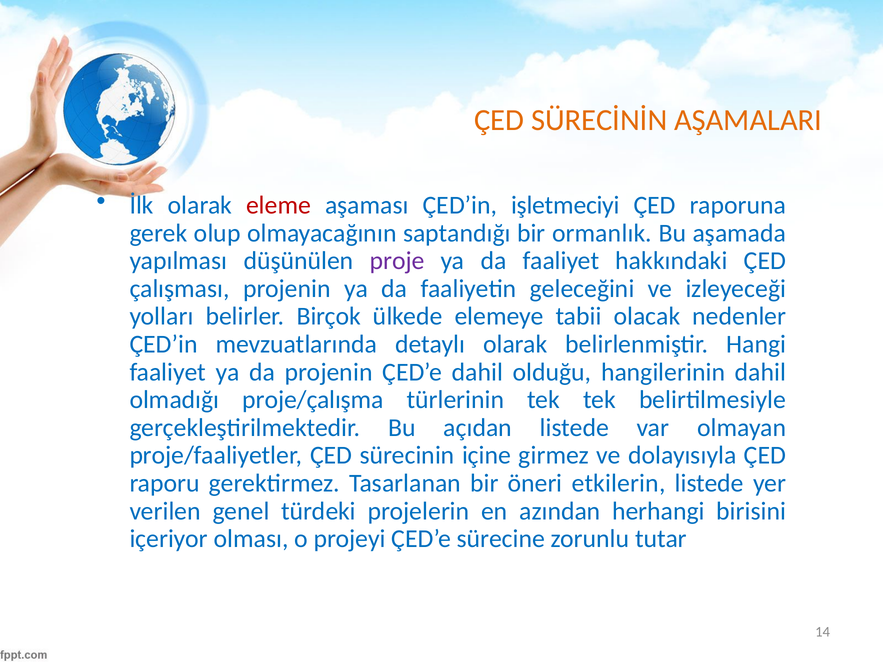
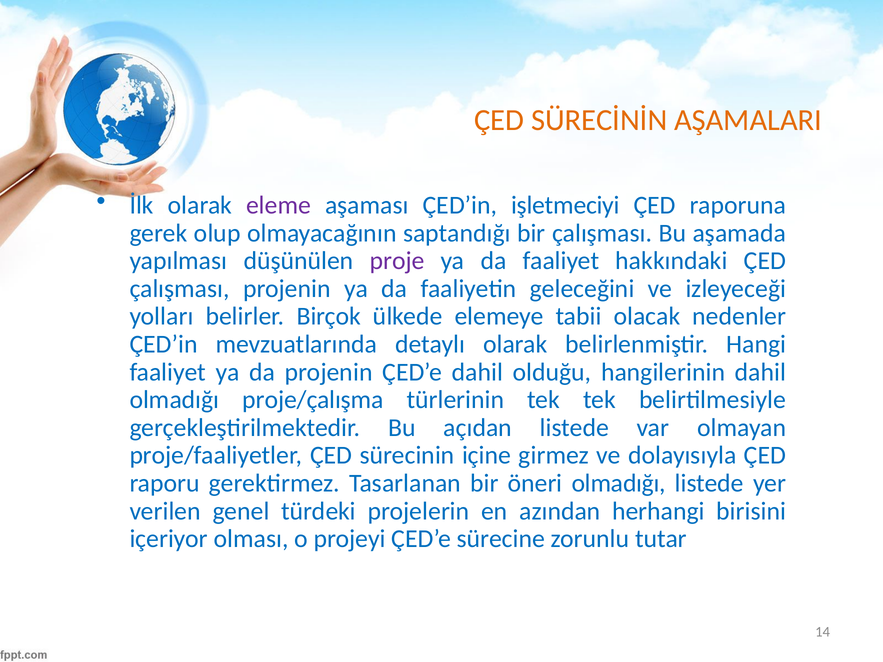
eleme colour: red -> purple
bir ormanlık: ormanlık -> çalışması
öneri etkilerin: etkilerin -> olmadığı
